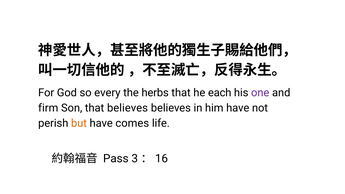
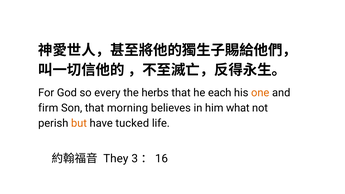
one colour: purple -> orange
that believes: believes -> morning
him have: have -> what
comes: comes -> tucked
Pass: Pass -> They
